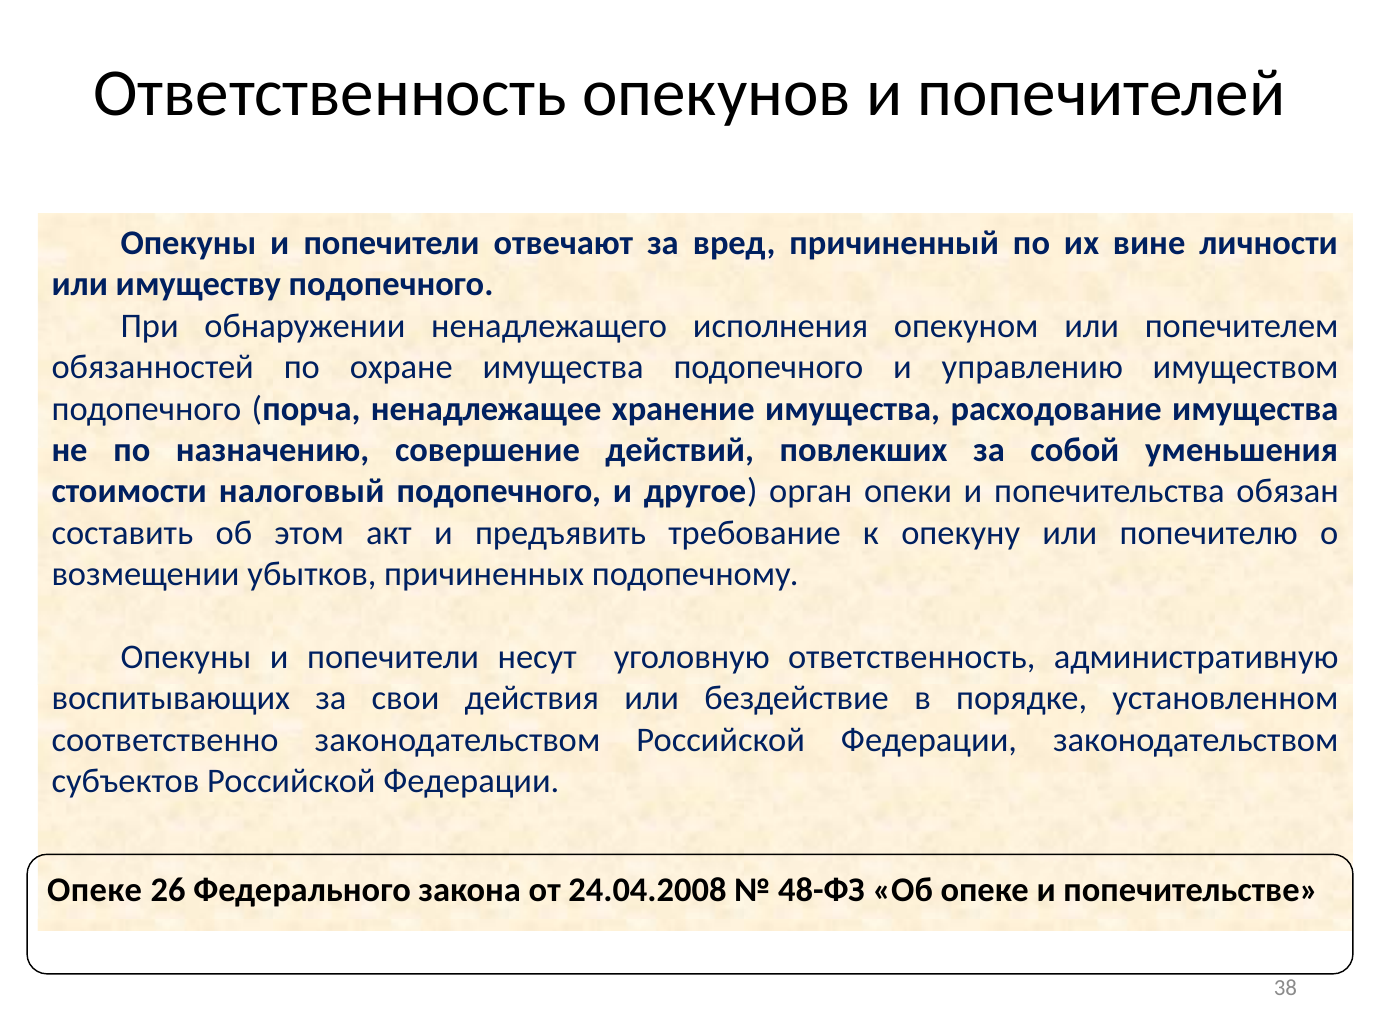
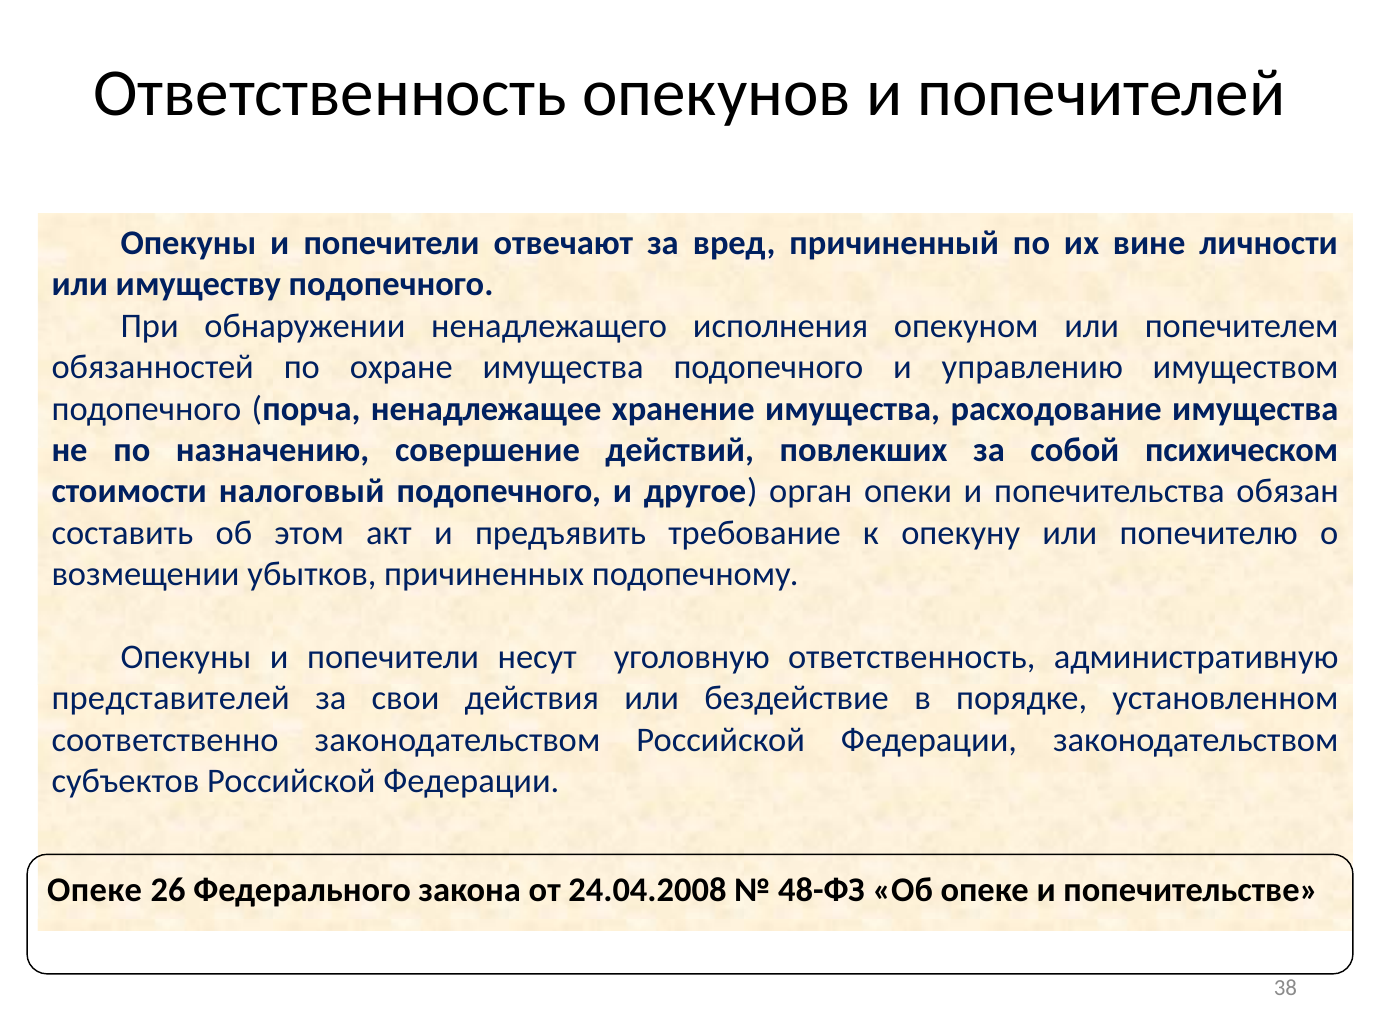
уменьшения: уменьшения -> психическом
воспитывающих: воспитывающих -> представителей
